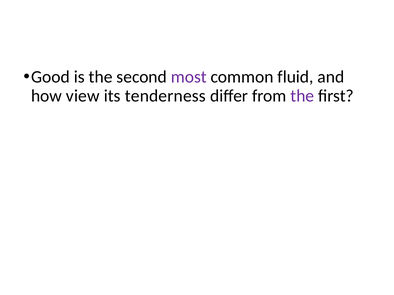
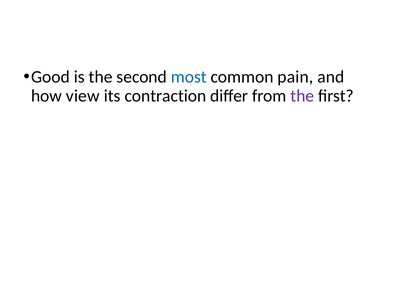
most colour: purple -> blue
fluid: fluid -> pain
tenderness: tenderness -> contraction
